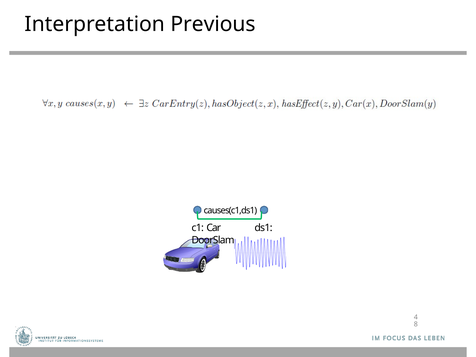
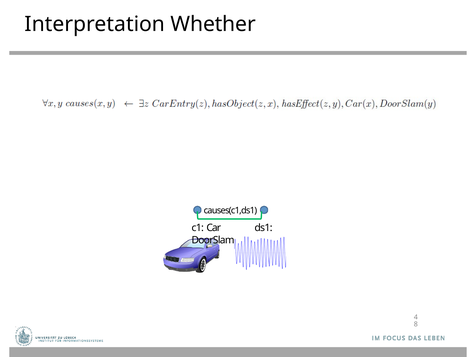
Previous: Previous -> Whether
